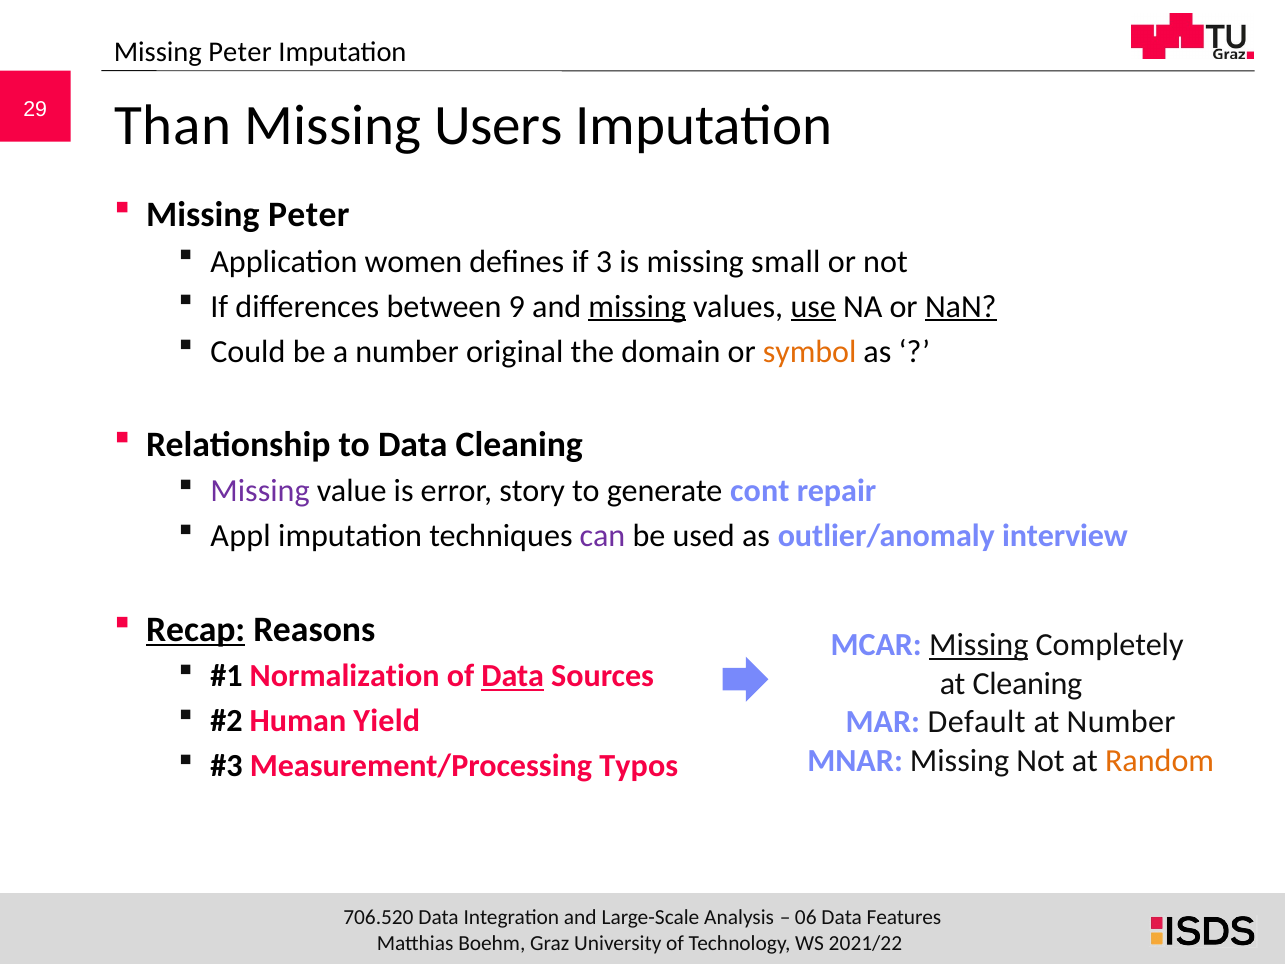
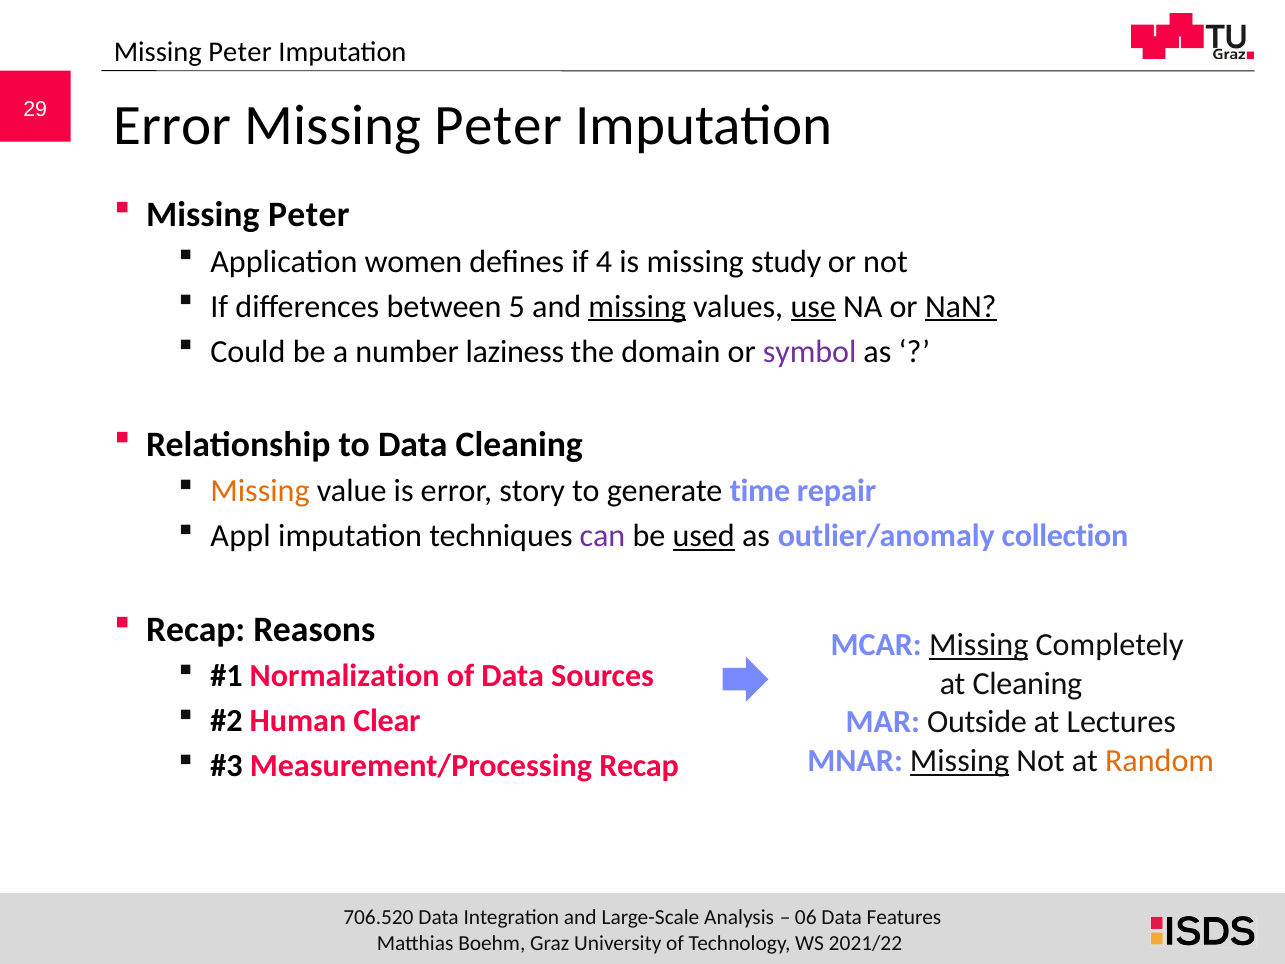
Than at (173, 126): Than -> Error
Users at (499, 126): Users -> Peter
3: 3 -> 4
small: small -> study
9: 9 -> 5
original: original -> laziness
symbol colour: orange -> purple
Missing at (260, 491) colour: purple -> orange
cont: cont -> time
used underline: none -> present
interview: interview -> collection
Recap at (196, 629) underline: present -> none
Data at (513, 676) underline: present -> none
Yield: Yield -> Clear
Default: Default -> Outside
at Number: Number -> Lectures
Missing at (960, 761) underline: none -> present
Measurement/Processing Typos: Typos -> Recap
